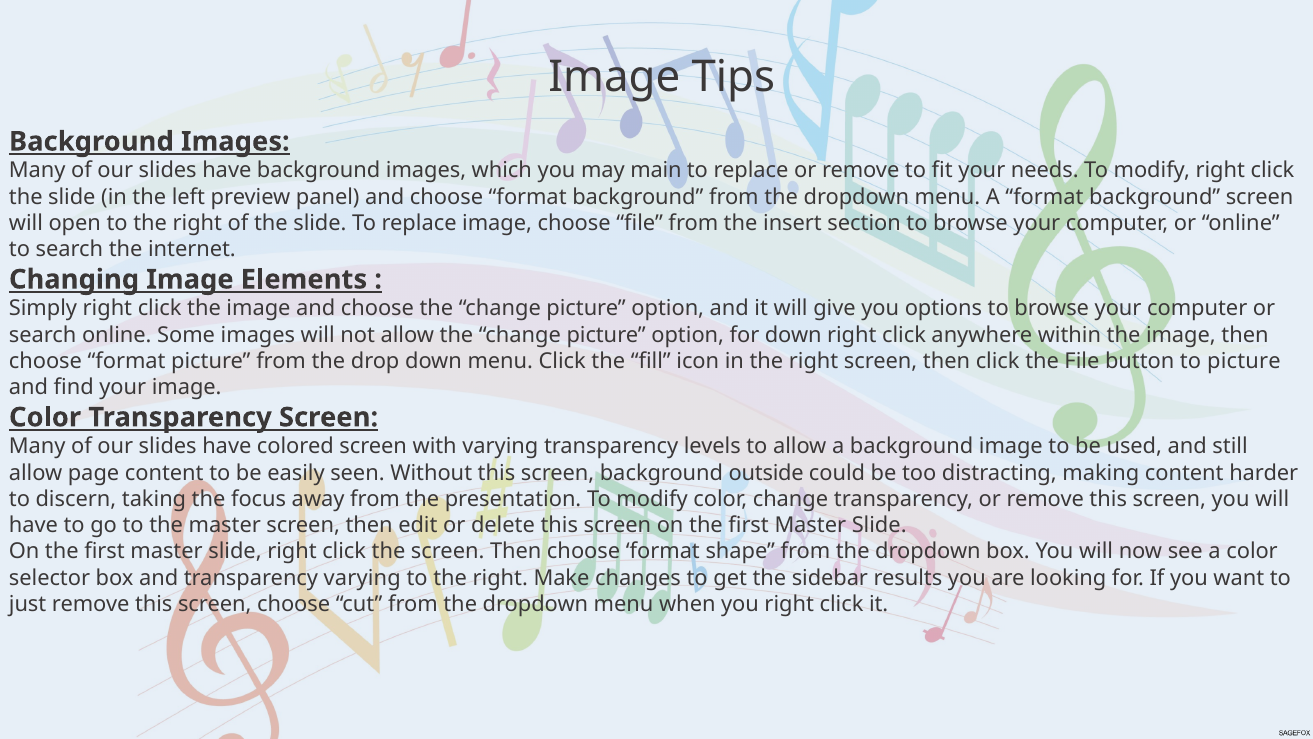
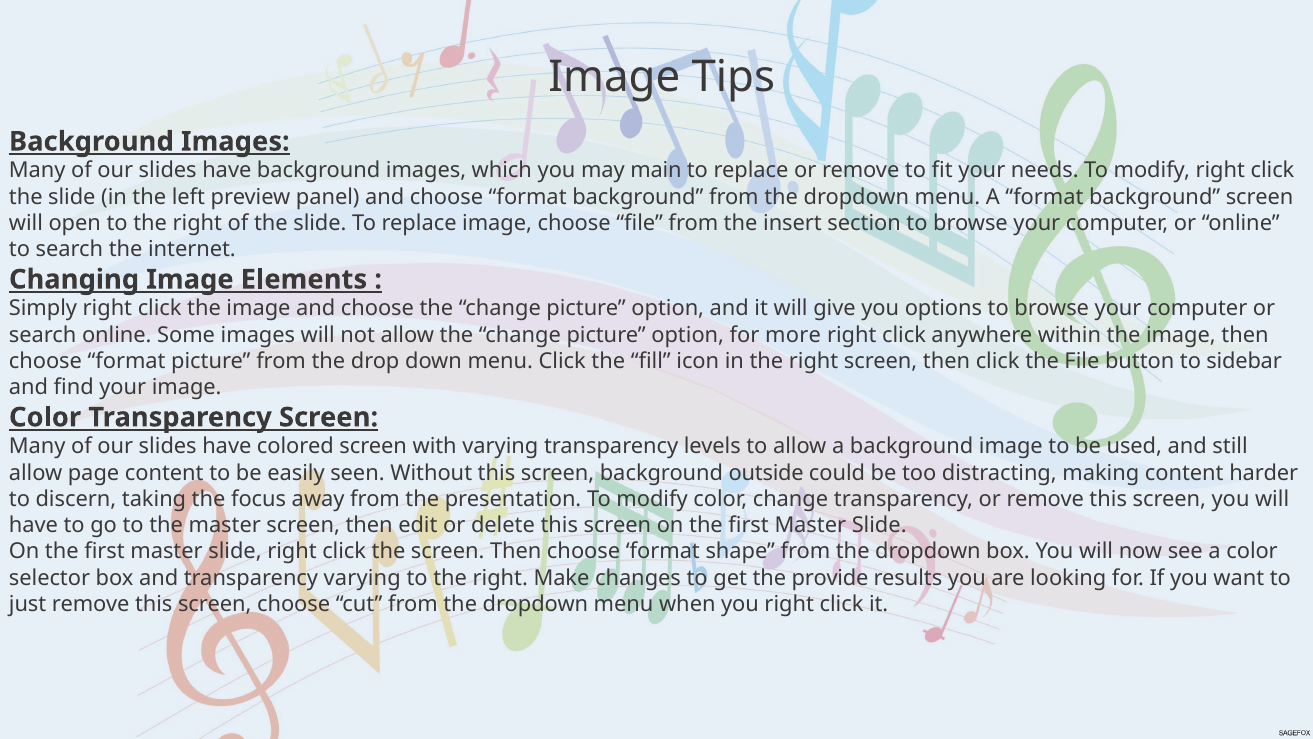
for down: down -> more
to picture: picture -> sidebar
sidebar: sidebar -> provide
